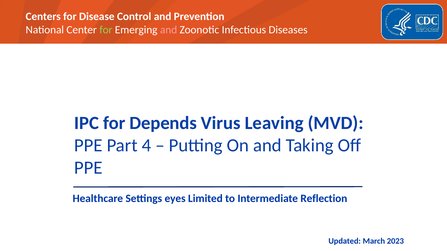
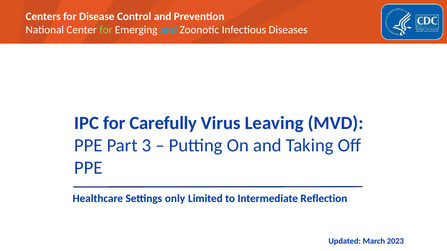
and at (169, 30) colour: pink -> light blue
Depends: Depends -> Carefully
4: 4 -> 3
eyes: eyes -> only
